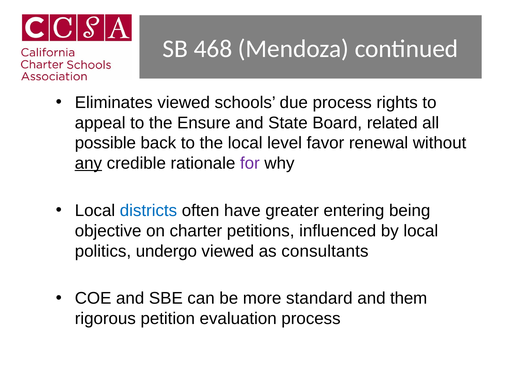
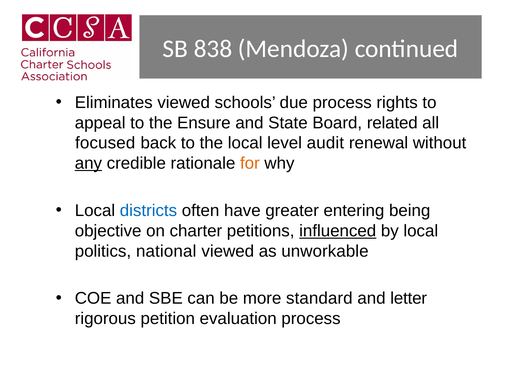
468: 468 -> 838
possible: possible -> focused
favor: favor -> audit
for colour: purple -> orange
influenced underline: none -> present
undergo: undergo -> national
consultants: consultants -> unworkable
them: them -> letter
